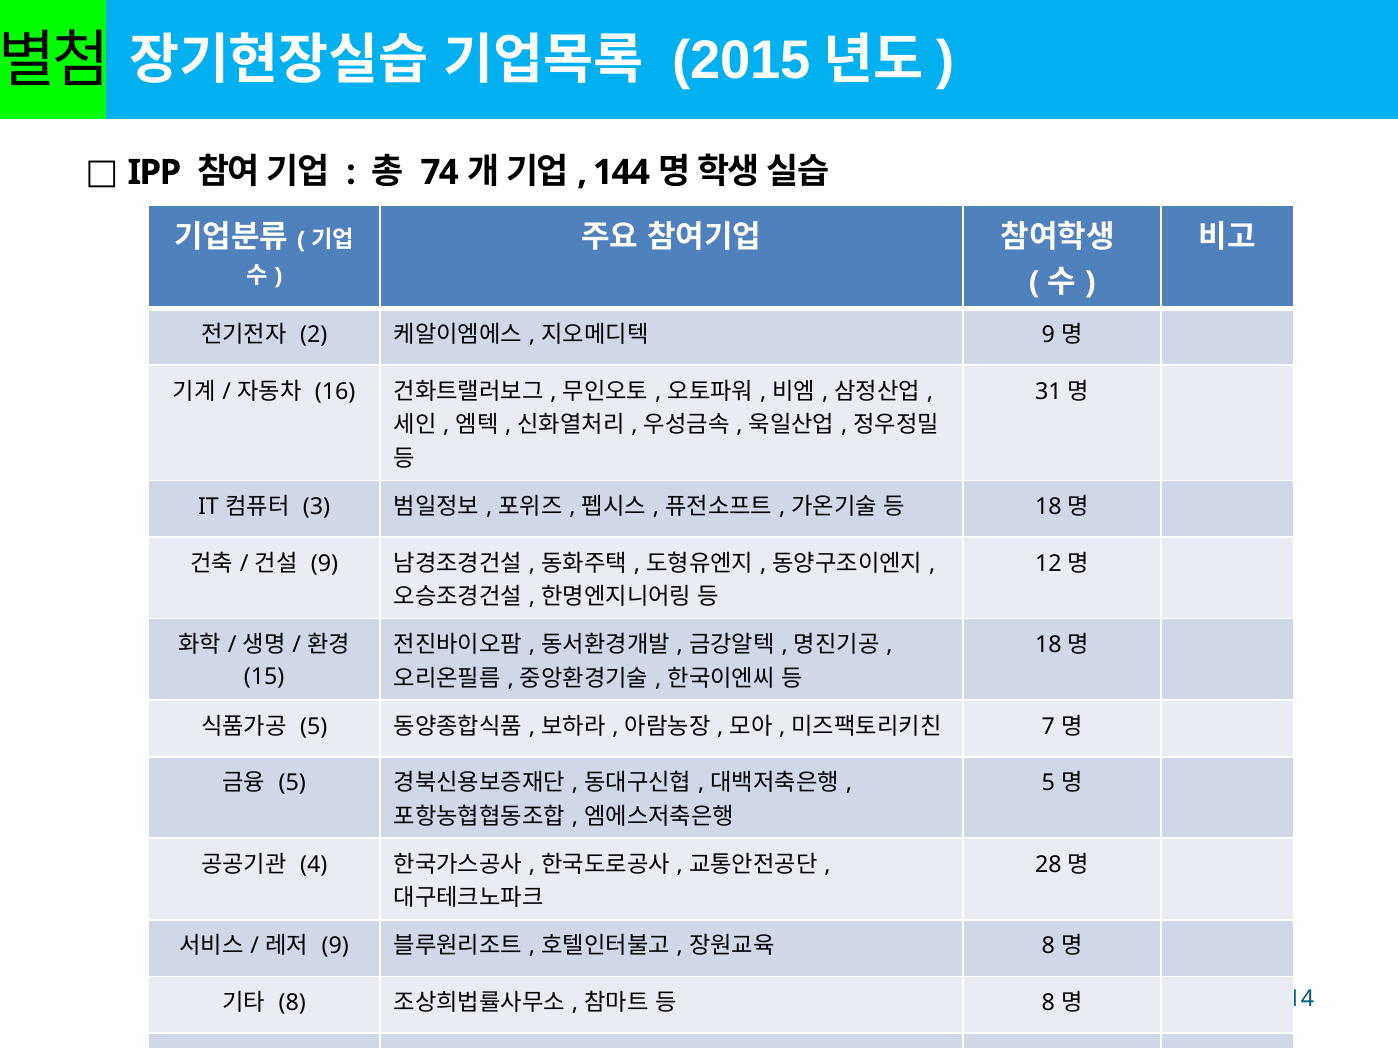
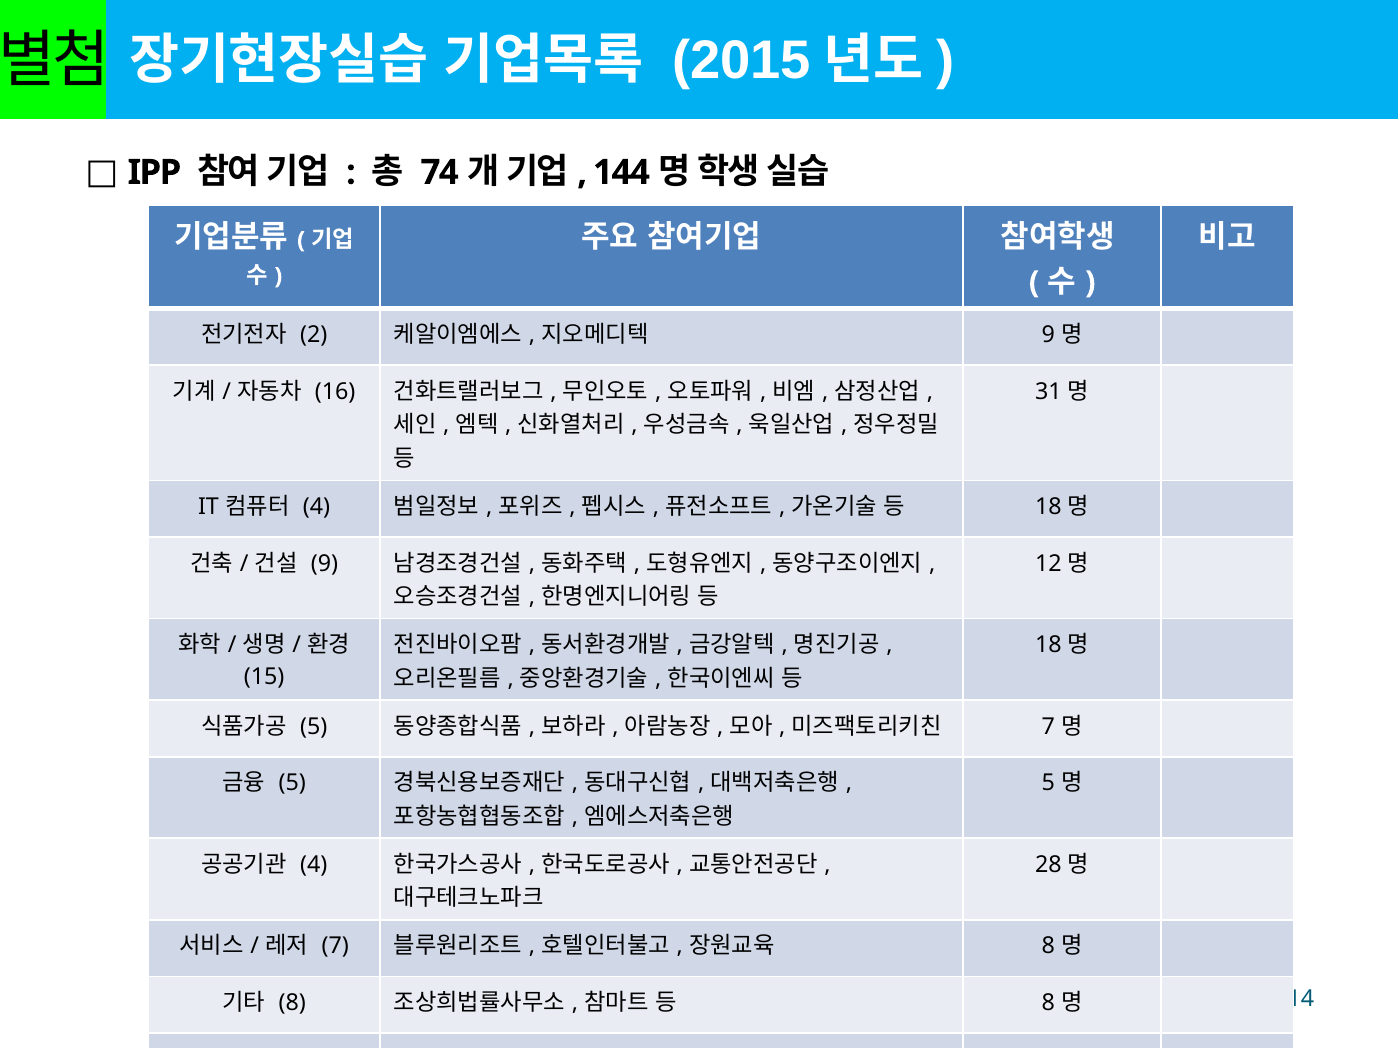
3 at (316, 507): 3 -> 4
9 at (335, 946): 9 -> 7
